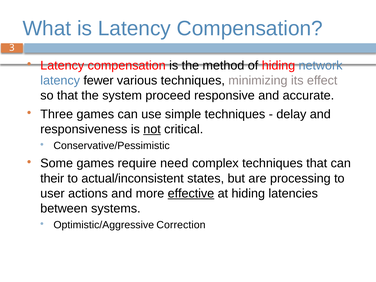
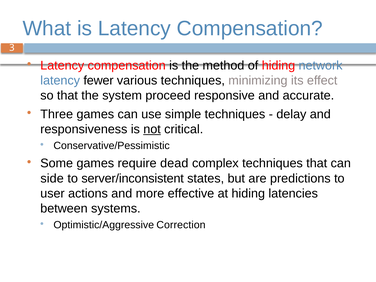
need: need -> dead
their: their -> side
actual/inconsistent: actual/inconsistent -> server/inconsistent
processing: processing -> predictions
effective underline: present -> none
